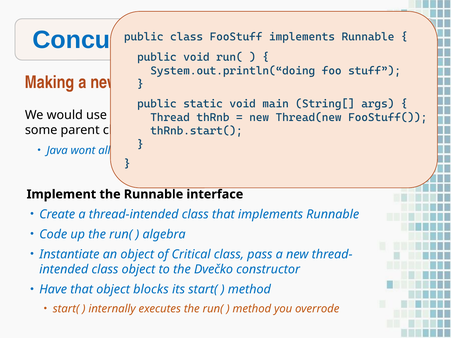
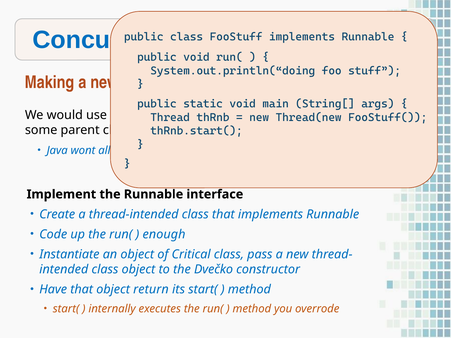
algebra: algebra -> enough
blocks: blocks -> return
